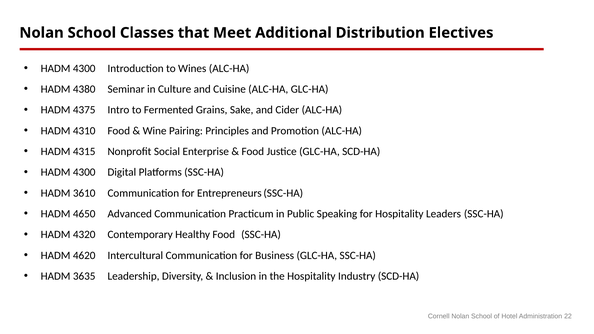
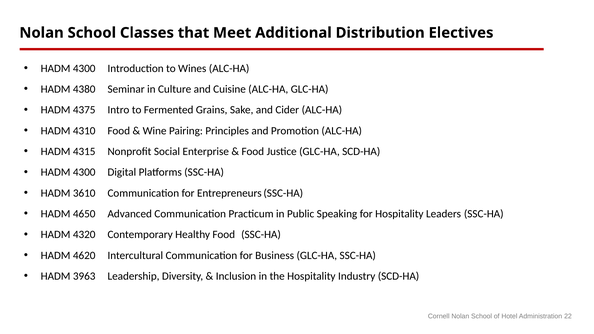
3635: 3635 -> 3963
